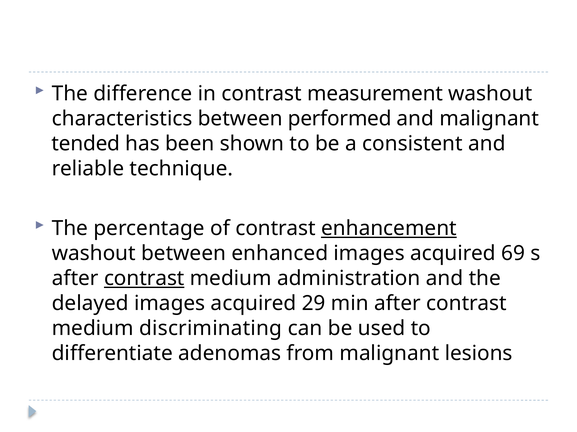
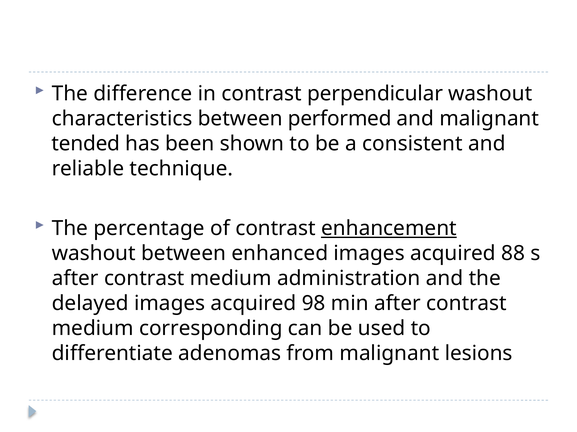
measurement: measurement -> perpendicular
69: 69 -> 88
contrast at (144, 279) underline: present -> none
29: 29 -> 98
discriminating: discriminating -> corresponding
